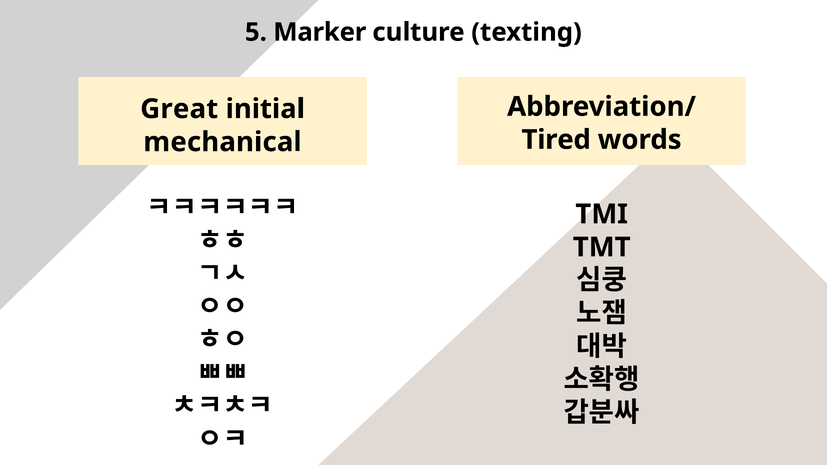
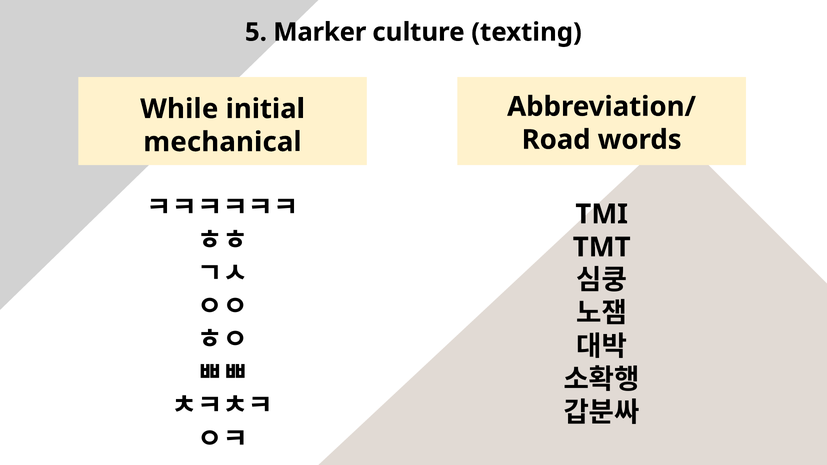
Great: Great -> While
Tired: Tired -> Road
